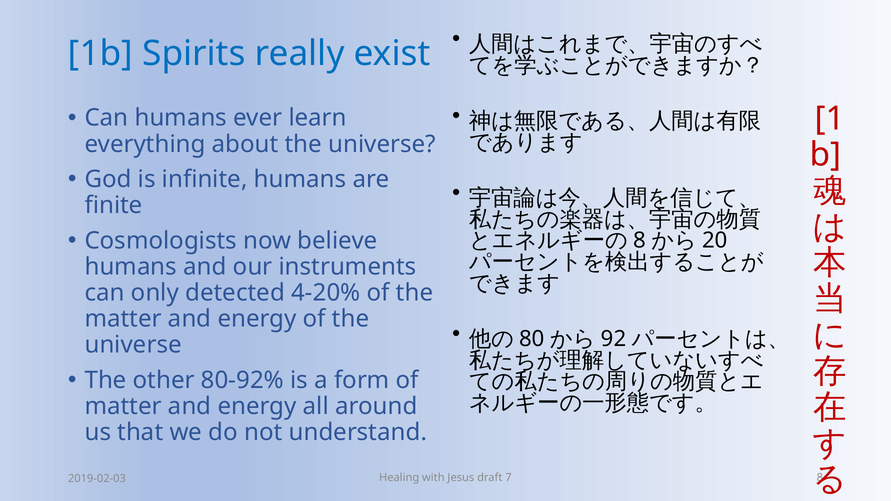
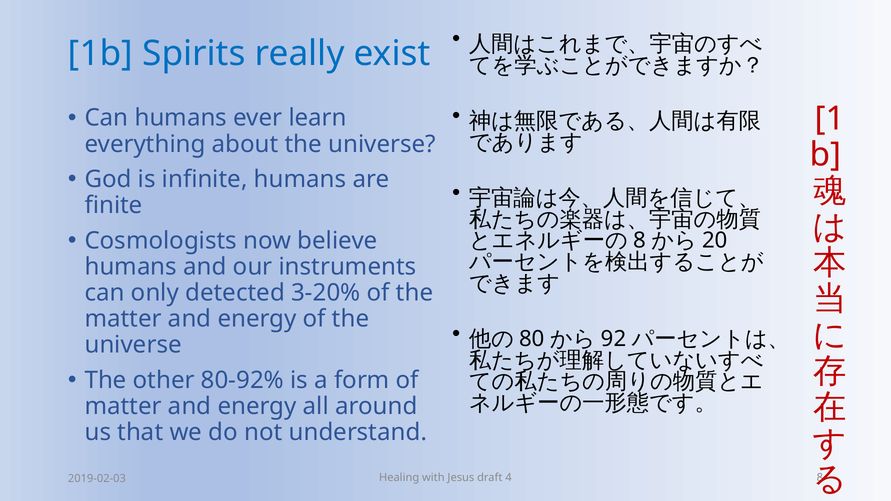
4-20%: 4-20% -> 3-20%
7: 7 -> 4
